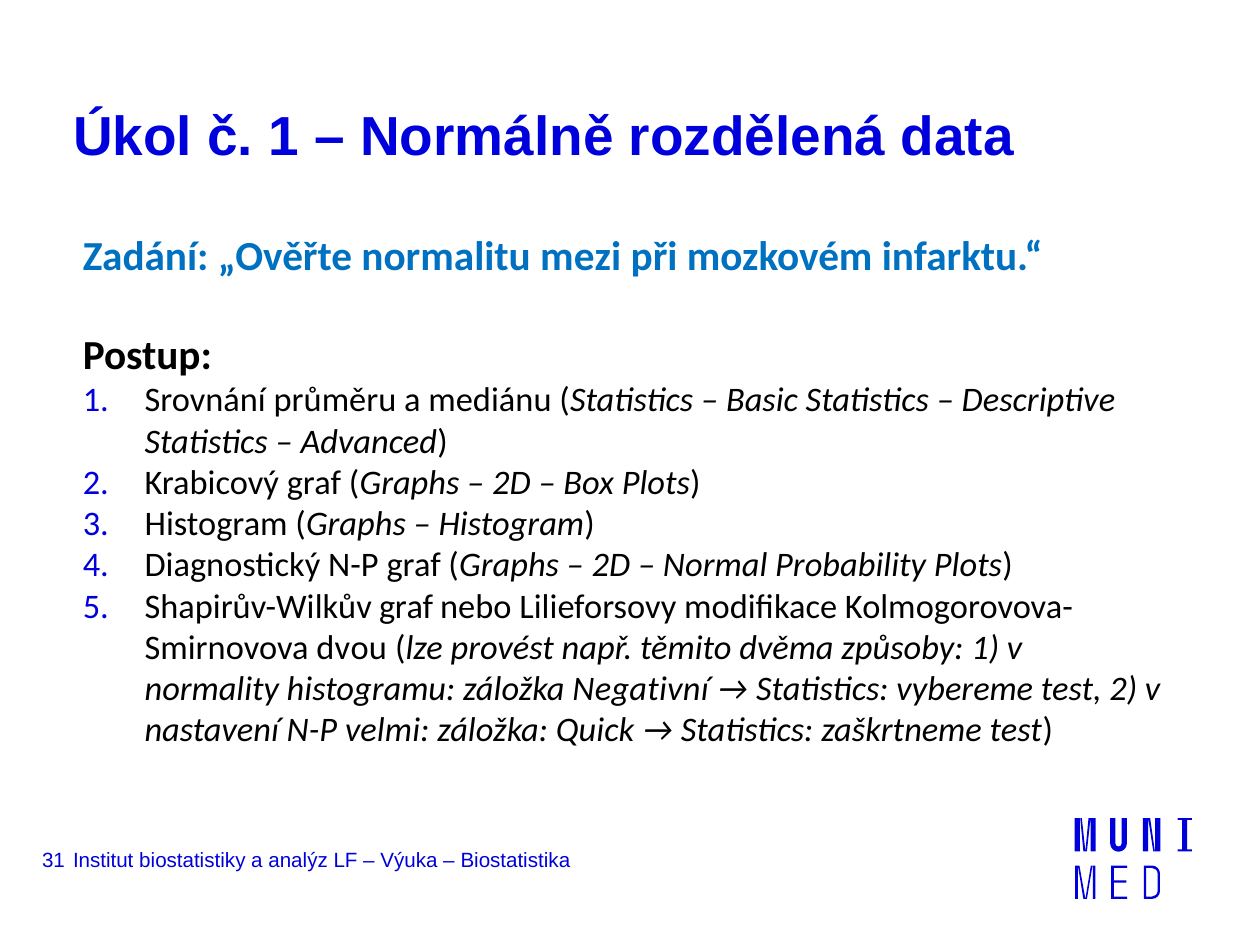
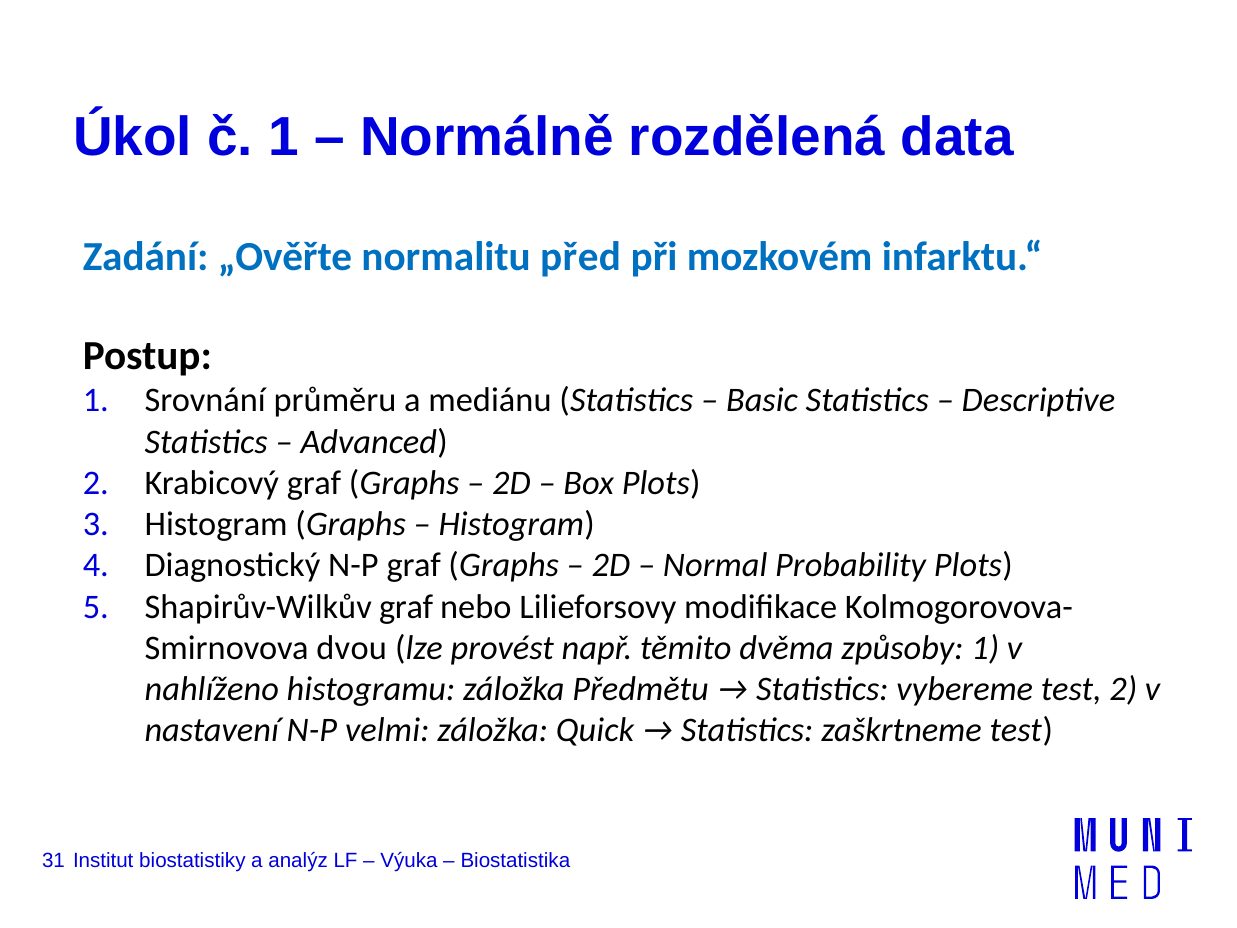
mezi: mezi -> před
normality: normality -> nahlíženo
Negativní: Negativní -> Předmětu
